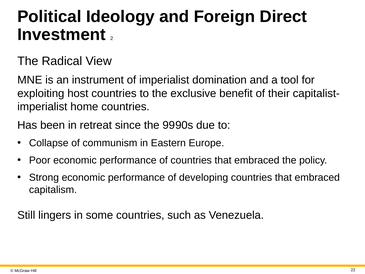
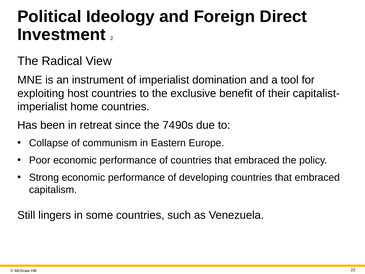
99: 99 -> 74
